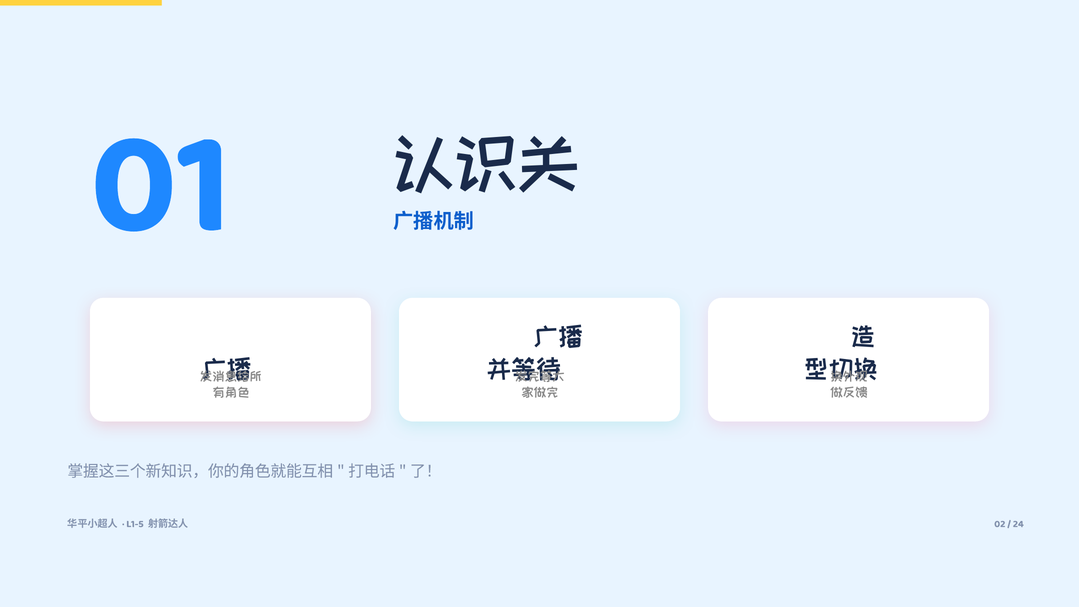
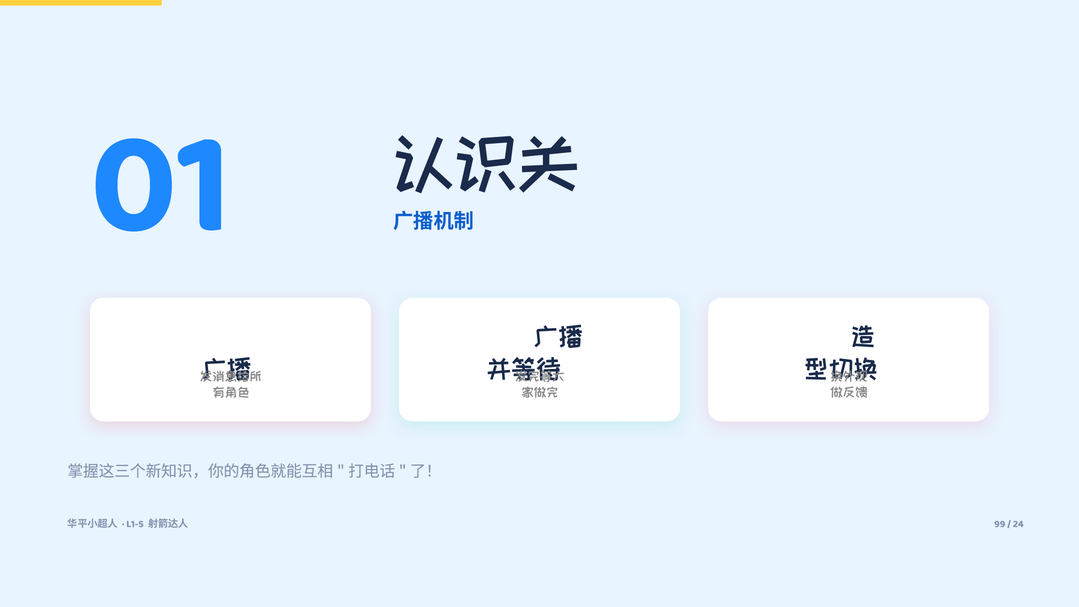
02: 02 -> 99
